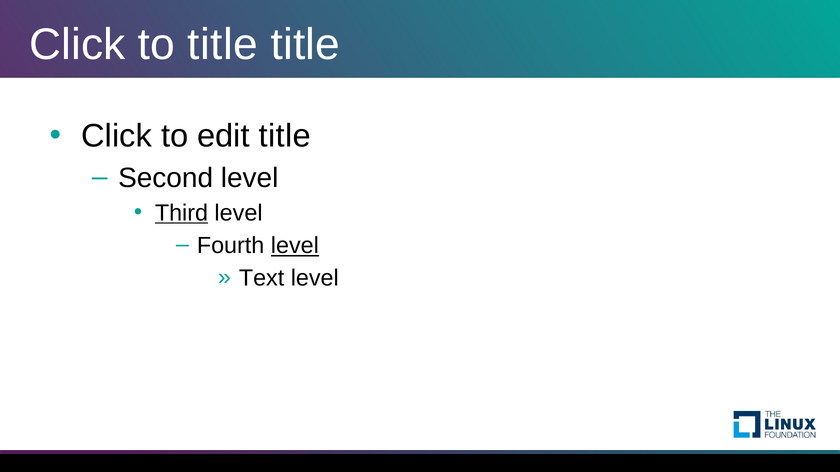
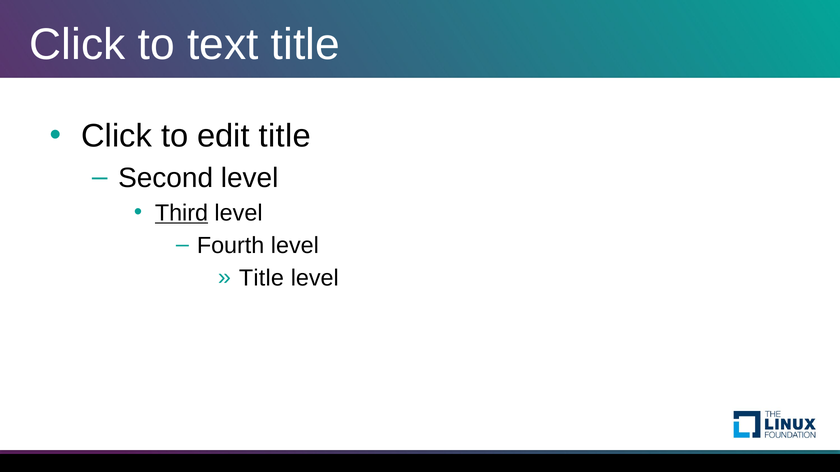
to title: title -> text
level at (295, 246) underline: present -> none
Text at (262, 279): Text -> Title
